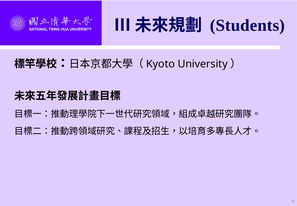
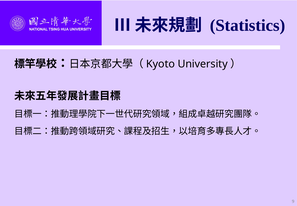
Students: Students -> Statistics
